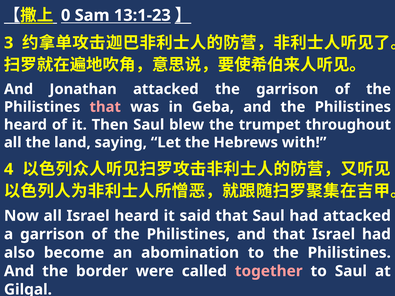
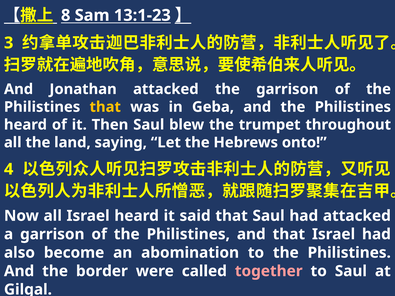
0: 0 -> 8
that at (105, 107) colour: pink -> yellow
with: with -> onto
